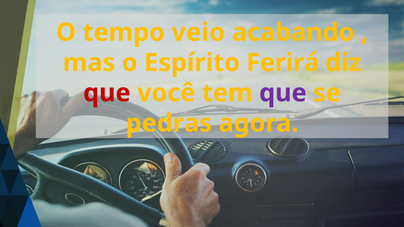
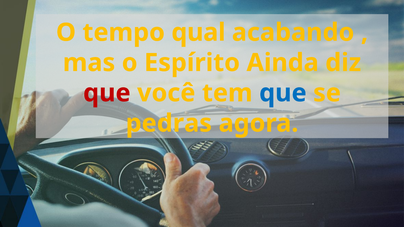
veio: veio -> qual
Ferirá: Ferirá -> Ainda
que at (283, 93) colour: purple -> blue
